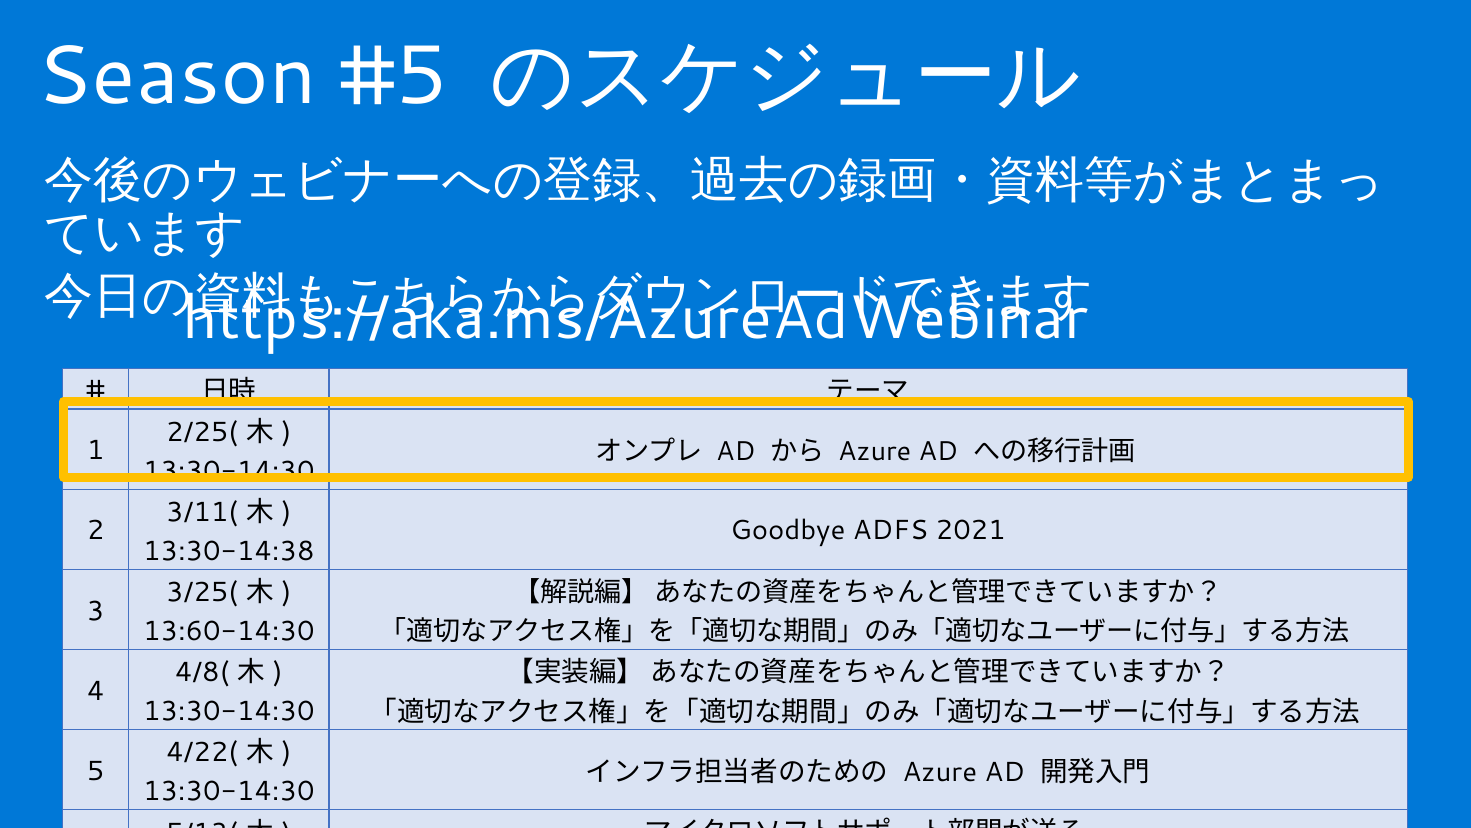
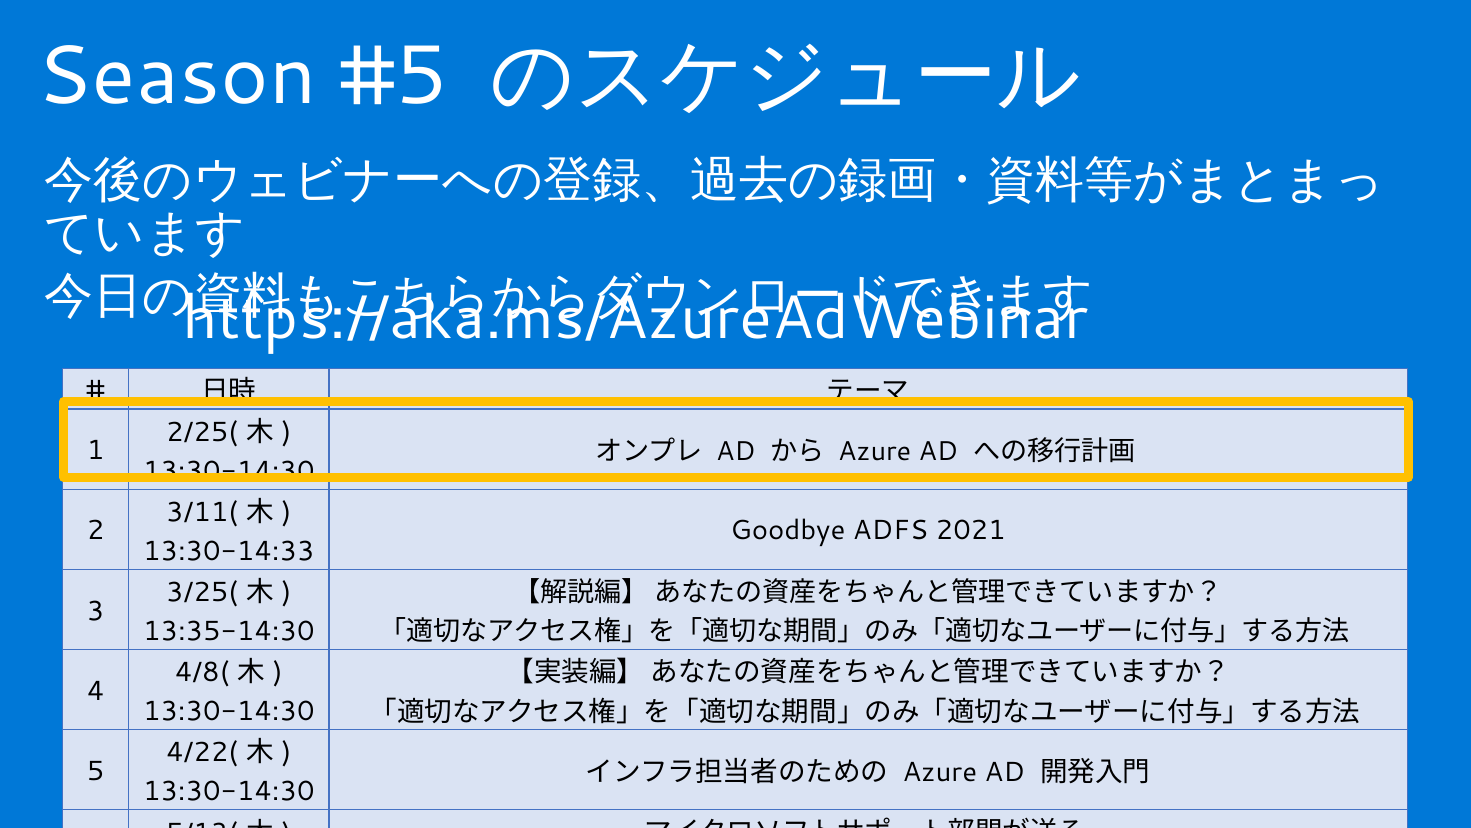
13:30-14:38: 13:30-14:38 -> 13:30-14:33
13:60-14:30: 13:60-14:30 -> 13:35-14:30
